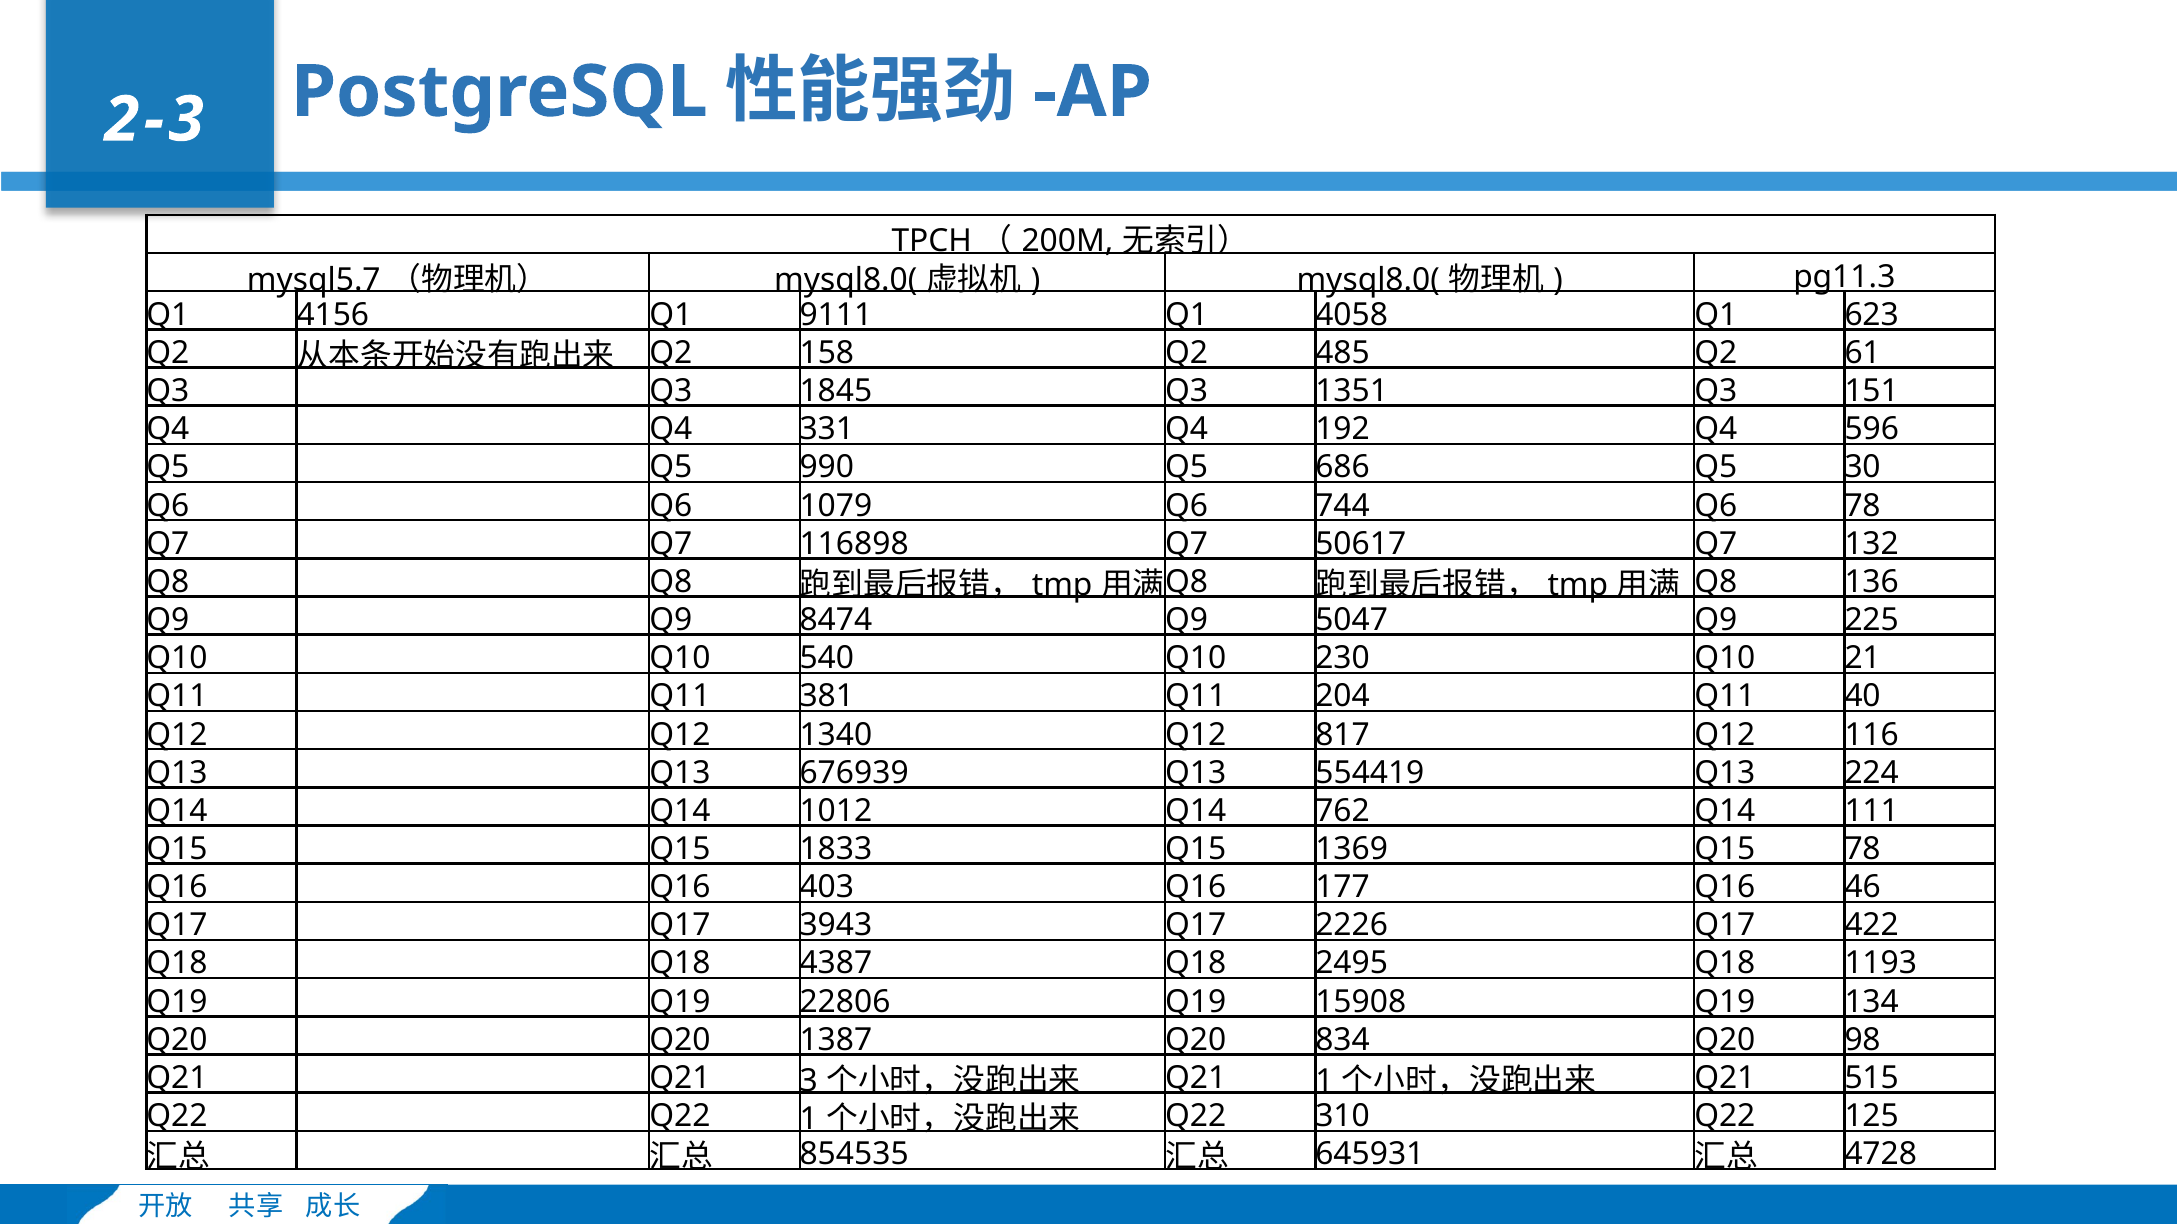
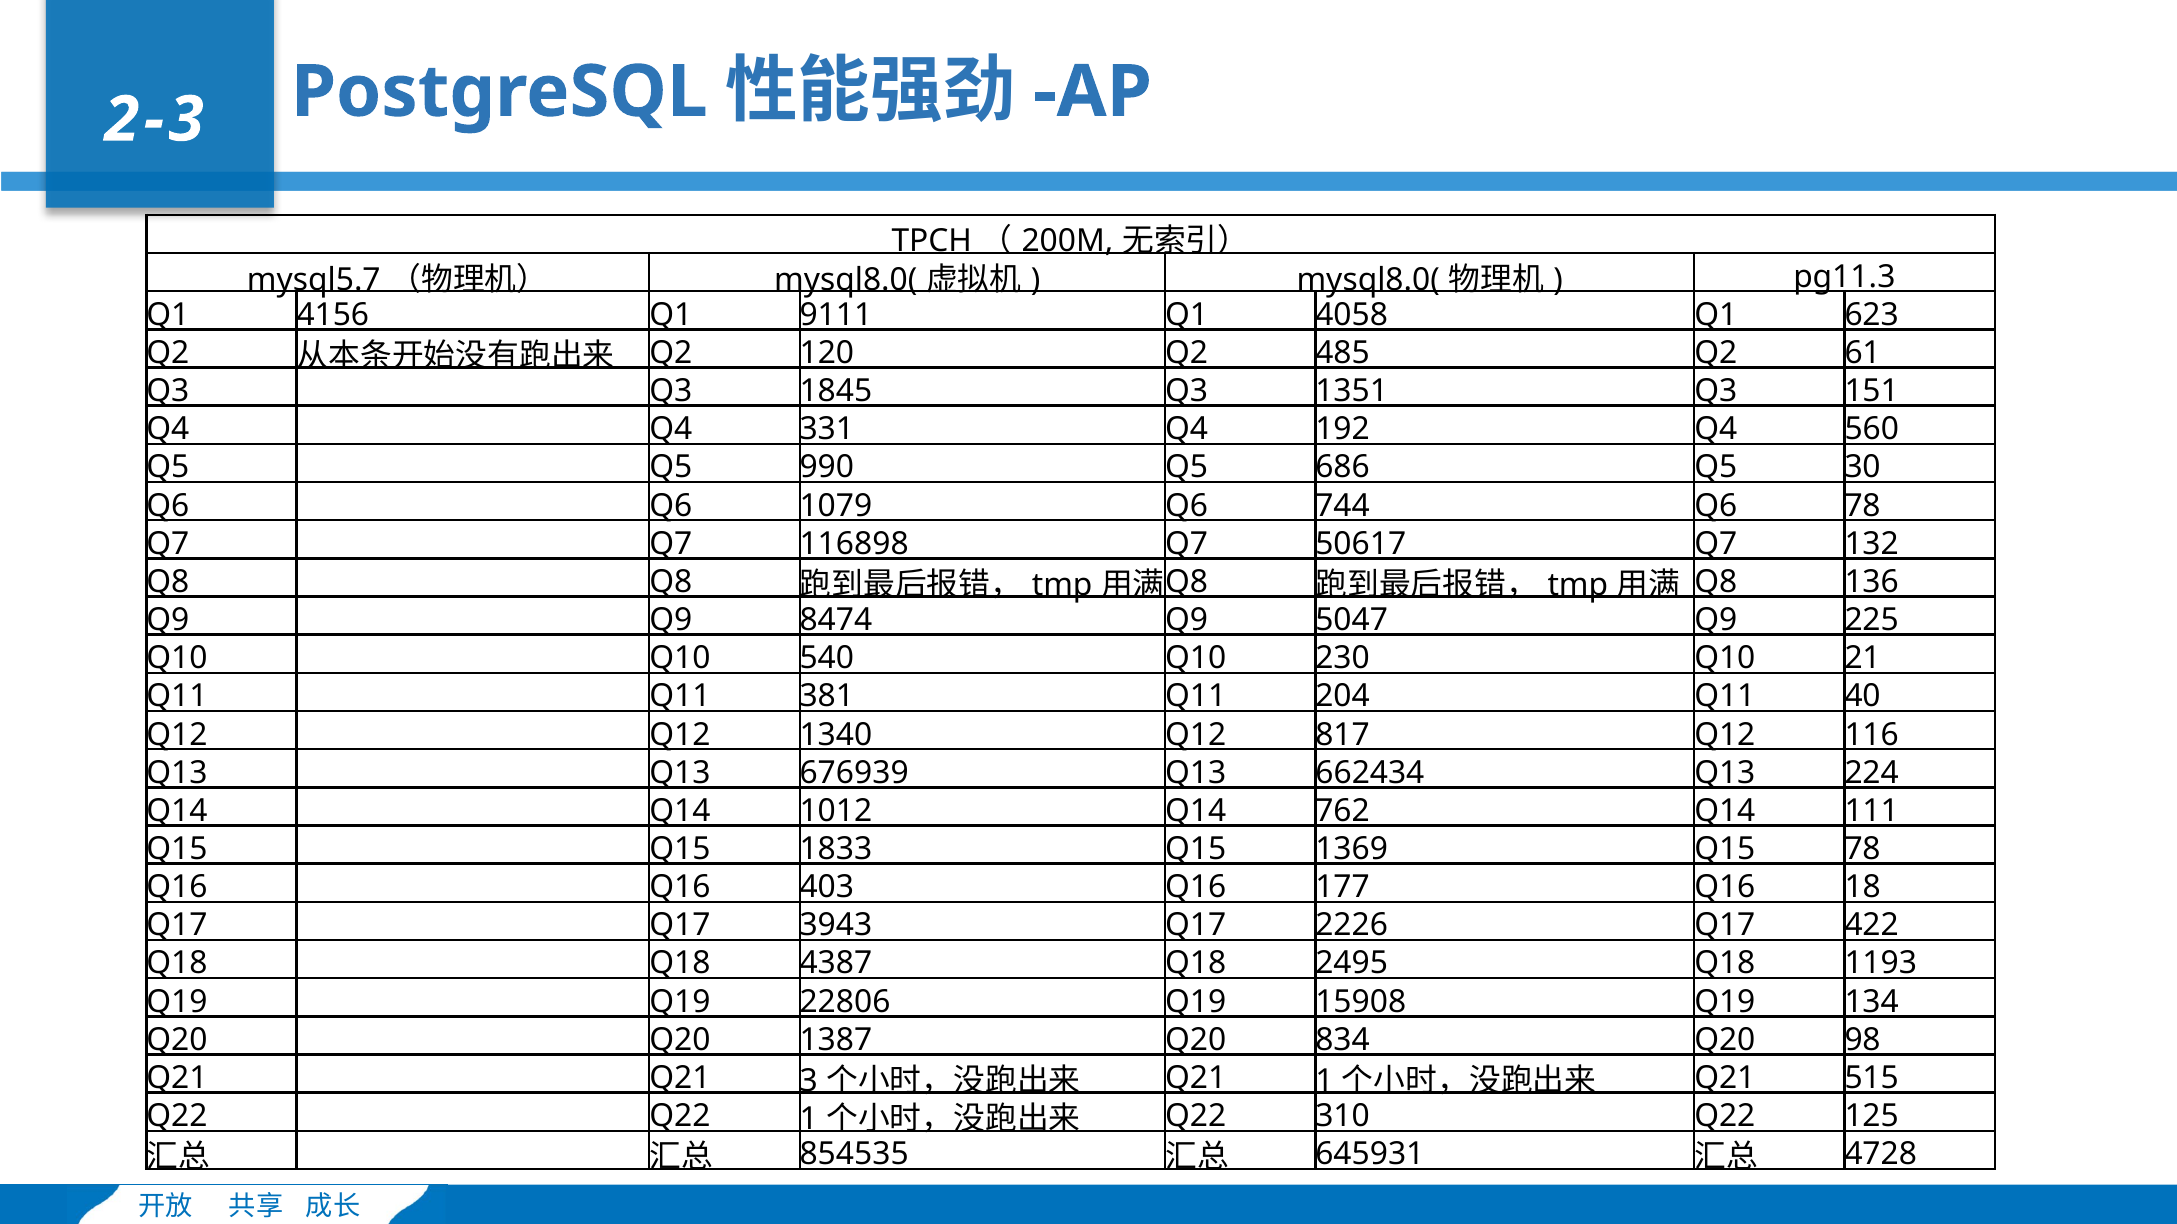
158: 158 -> 120
596: 596 -> 560
554419: 554419 -> 662434
46: 46 -> 18
